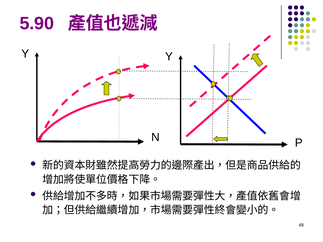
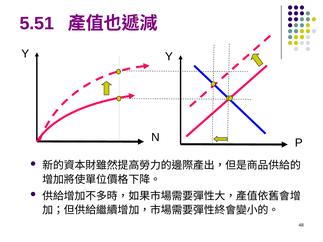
5.90: 5.90 -> 5.51
